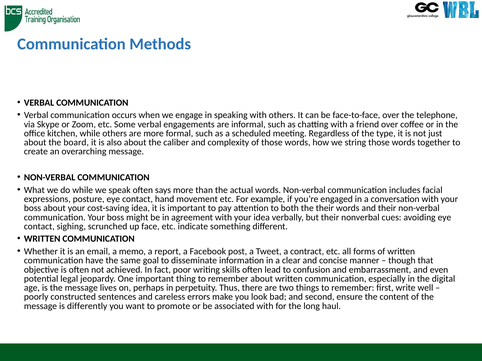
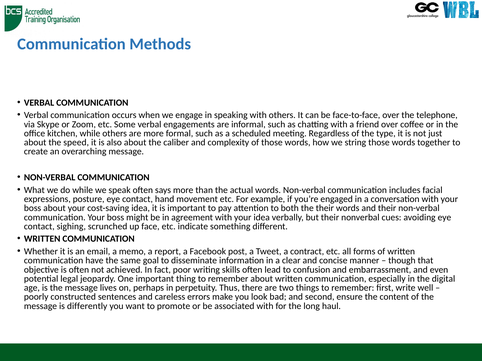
board: board -> speed
